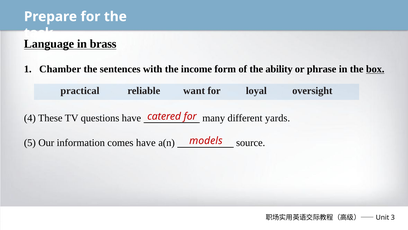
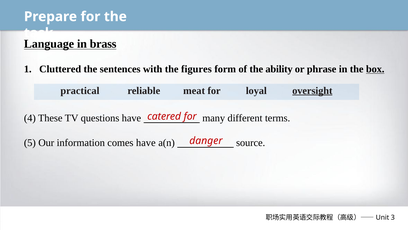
Chamber: Chamber -> Cluttered
income: income -> figures
want: want -> meat
oversight underline: none -> present
yards: yards -> terms
models: models -> danger
